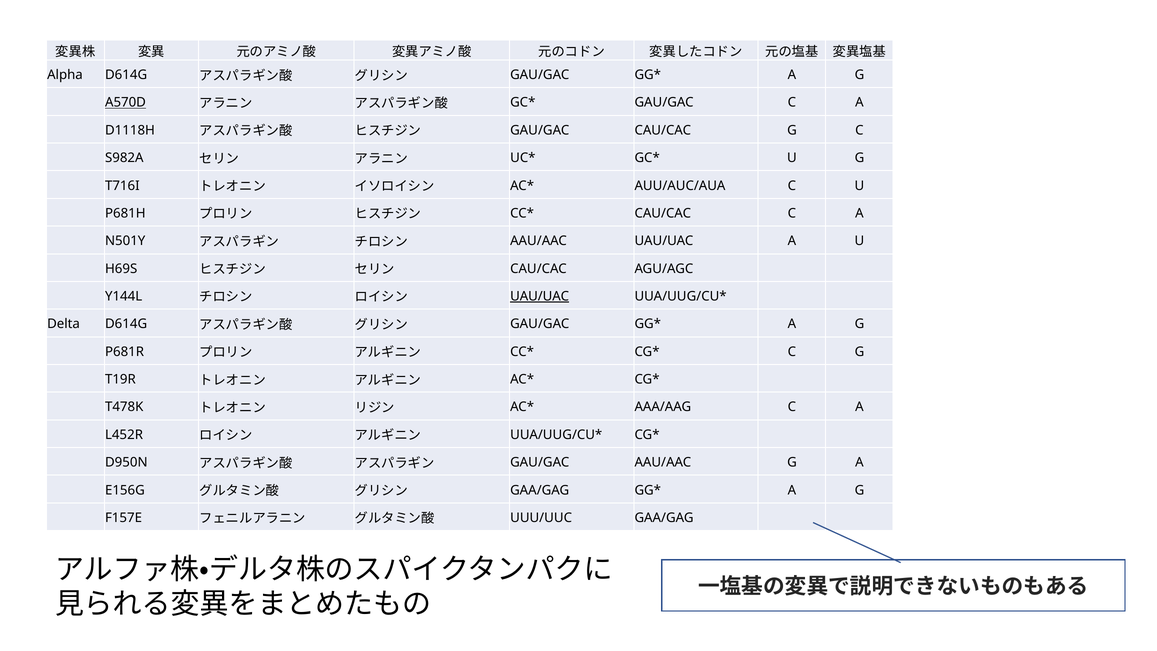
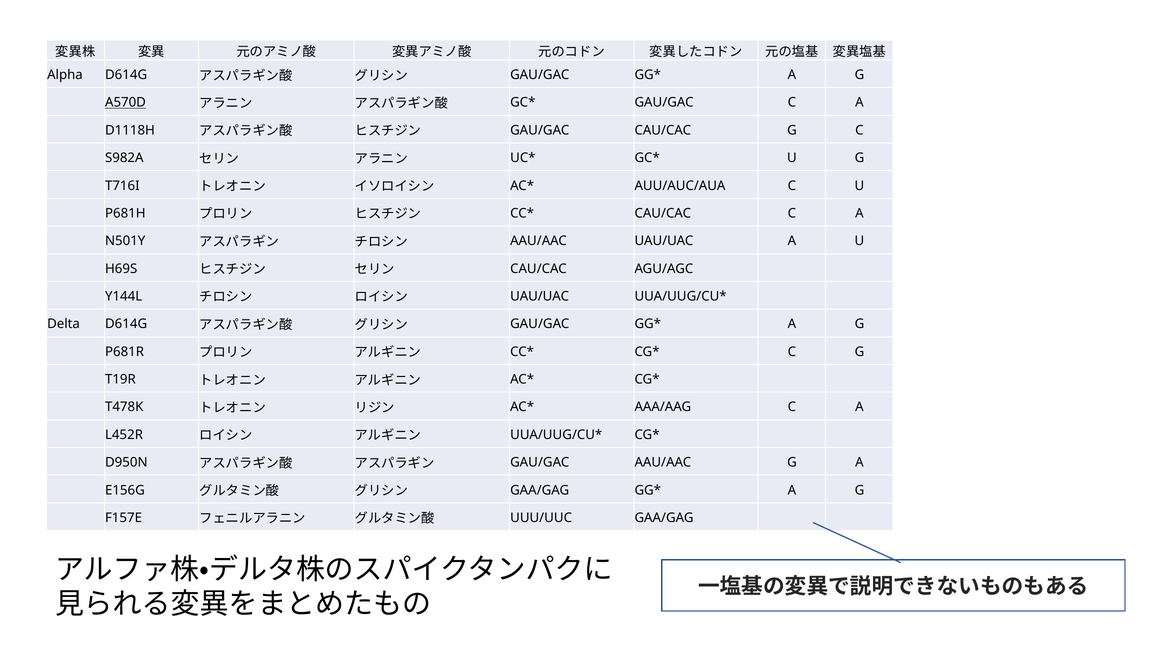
UAU/UAC at (540, 296) underline: present -> none
